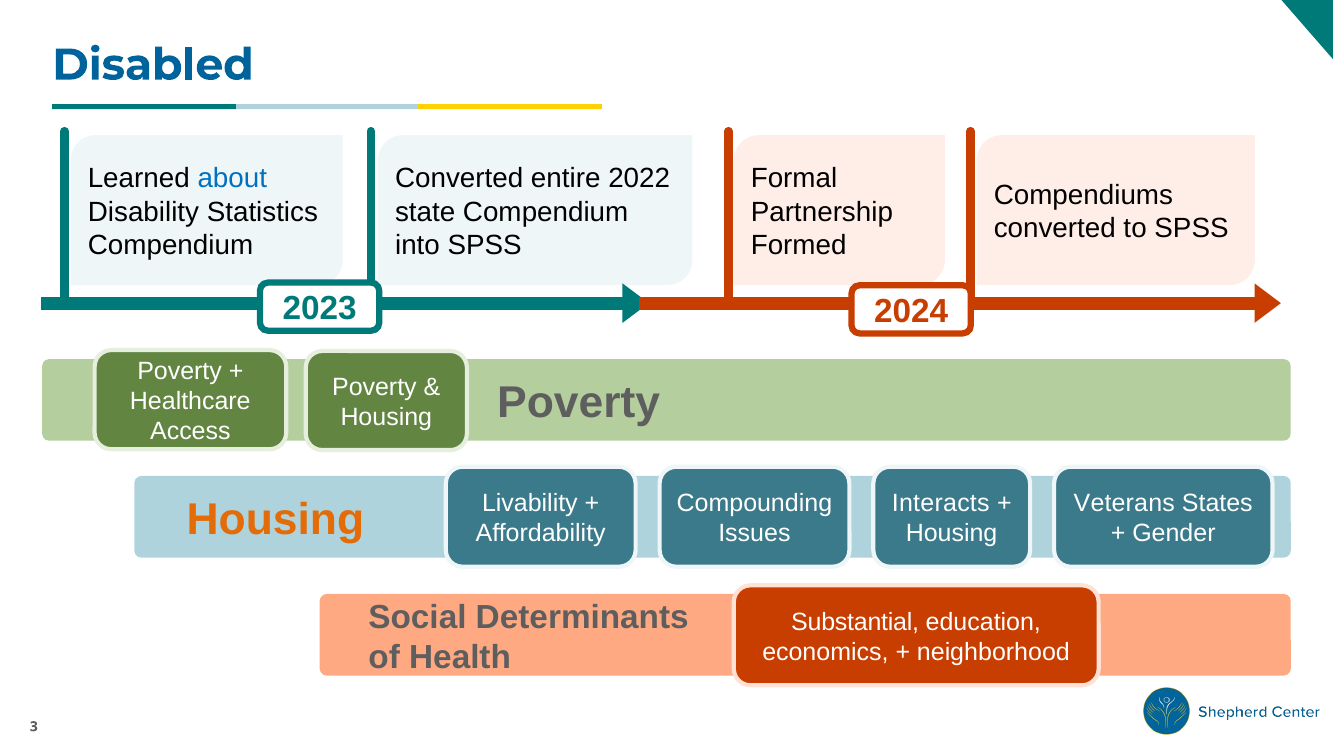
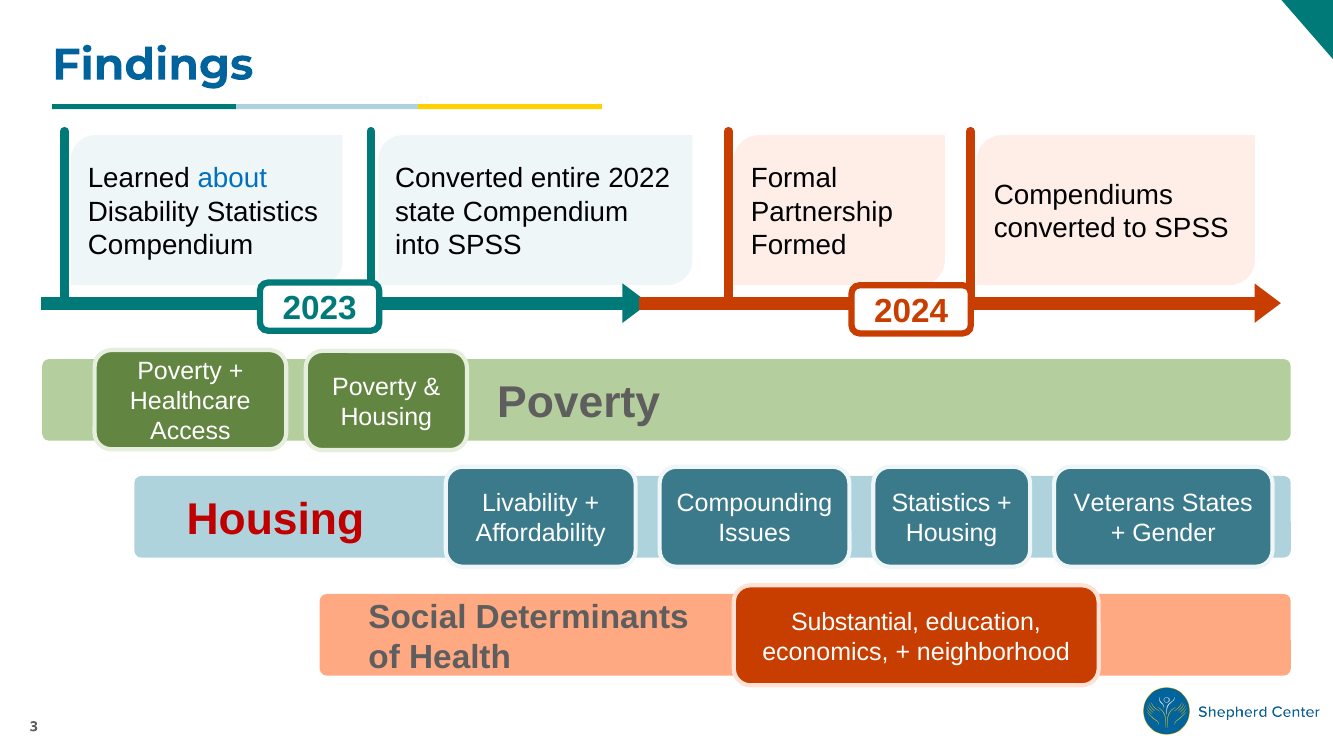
Disabled: Disabled -> Findings
Interacts at (941, 503): Interacts -> Statistics
Housing at (275, 520) colour: orange -> red
